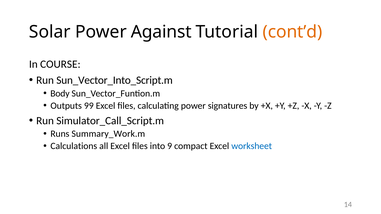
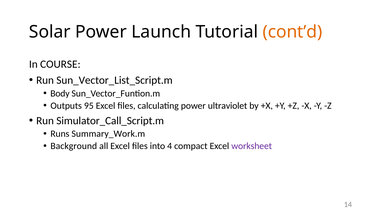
Against: Against -> Launch
Sun_Vector_Into_Script.m: Sun_Vector_Into_Script.m -> Sun_Vector_List_Script.m
99: 99 -> 95
signatures: signatures -> ultraviolet
Calculations: Calculations -> Background
9: 9 -> 4
worksheet colour: blue -> purple
